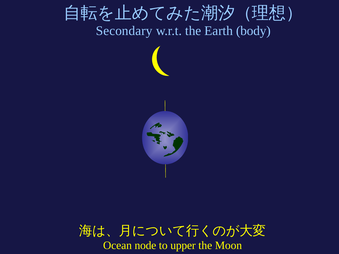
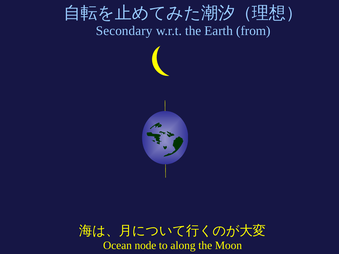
body: body -> from
upper: upper -> along
